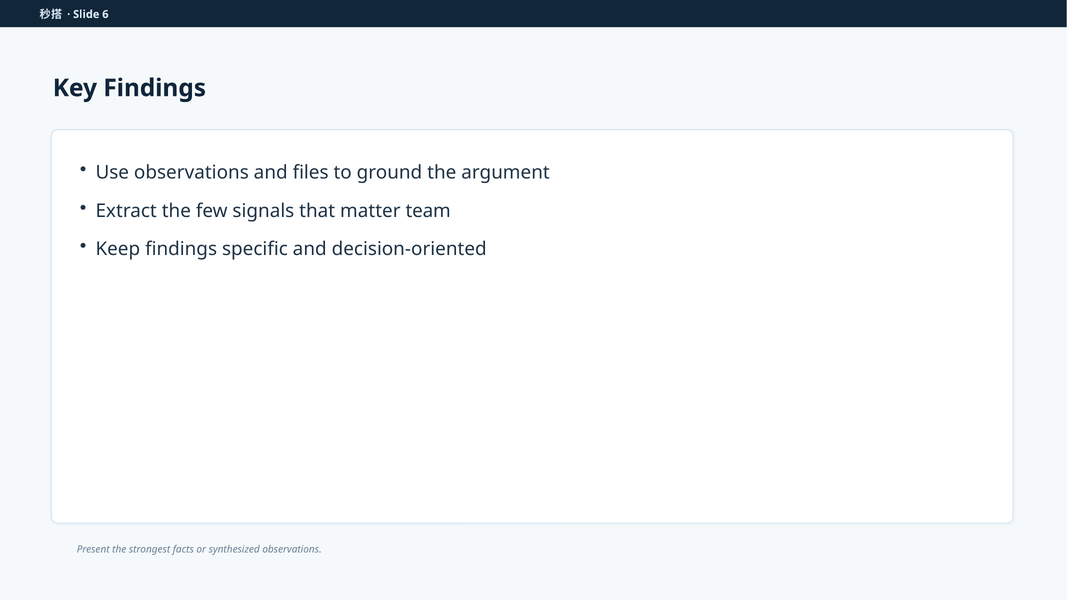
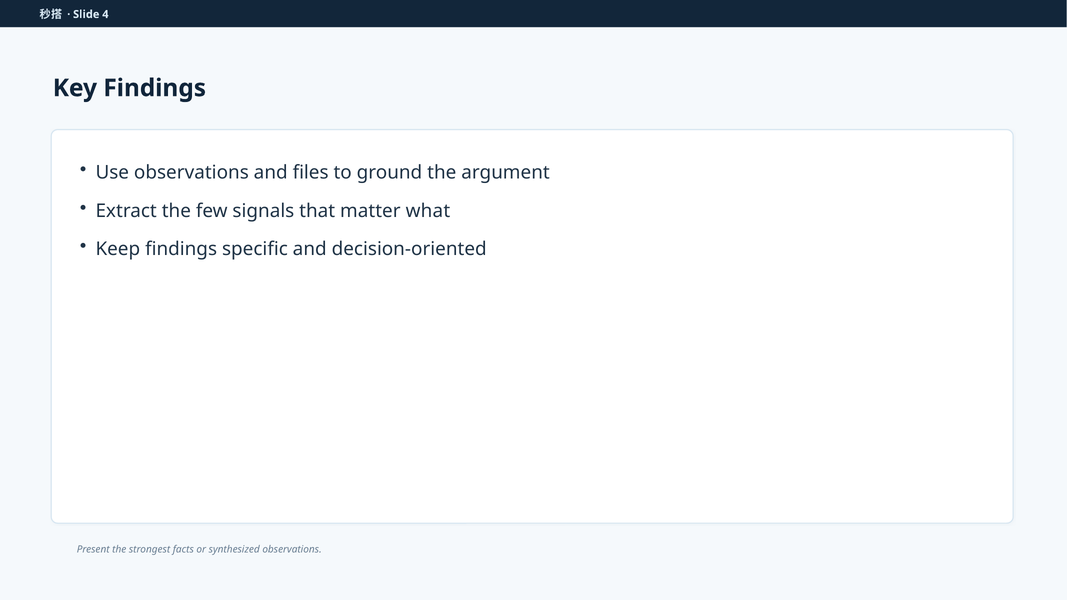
6: 6 -> 4
team: team -> what
